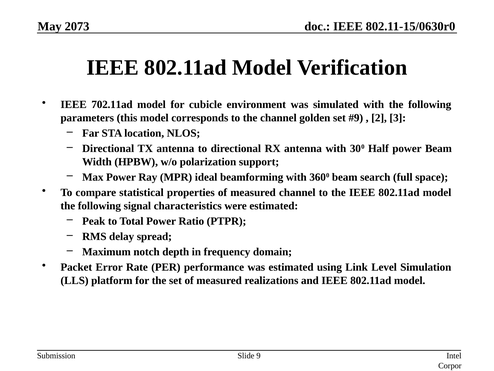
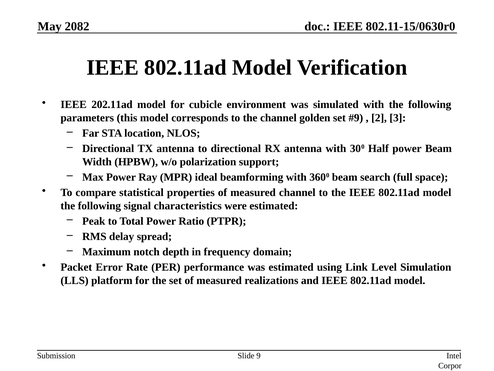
2073: 2073 -> 2082
702.11ad: 702.11ad -> 202.11ad
